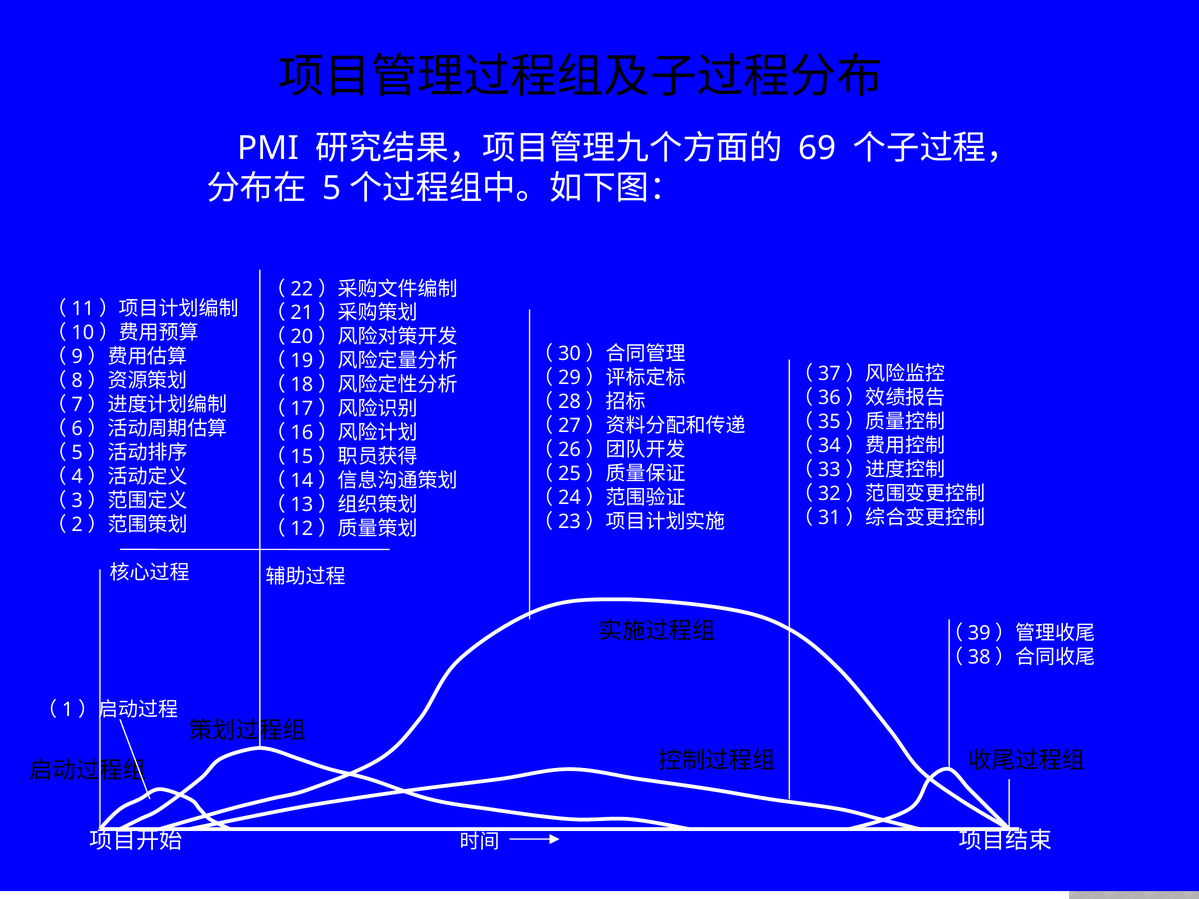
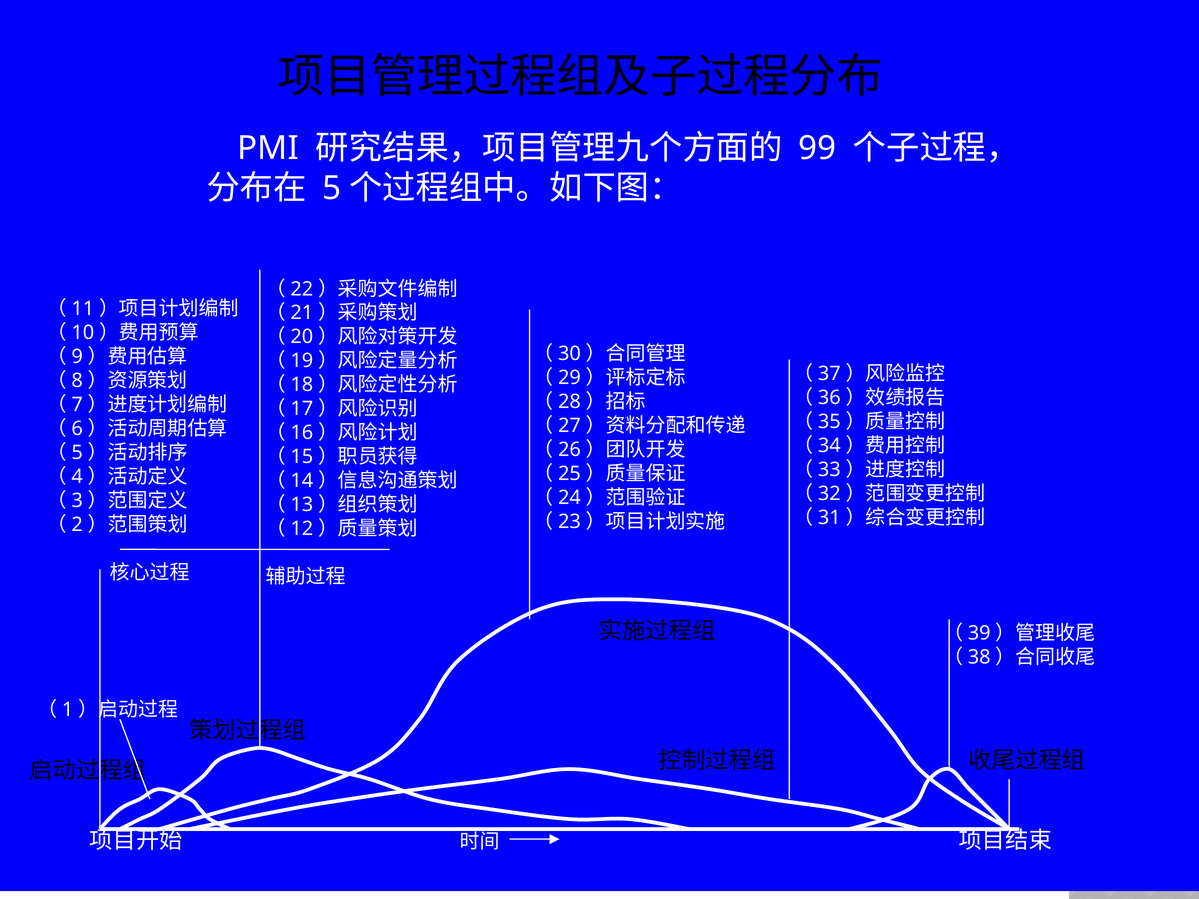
69: 69 -> 99
